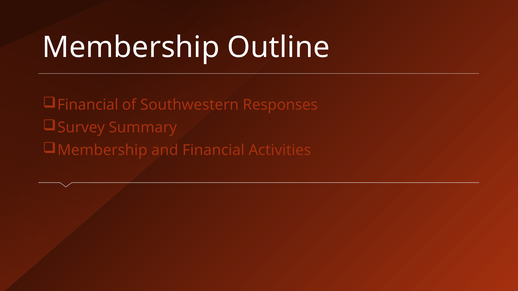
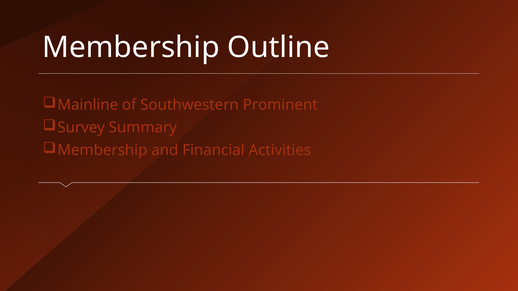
Financial at (88, 105): Financial -> Mainline
Responses: Responses -> Prominent
